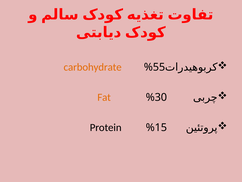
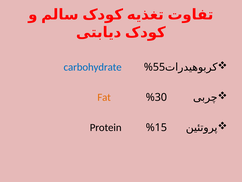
carbohydrate colour: orange -> blue
